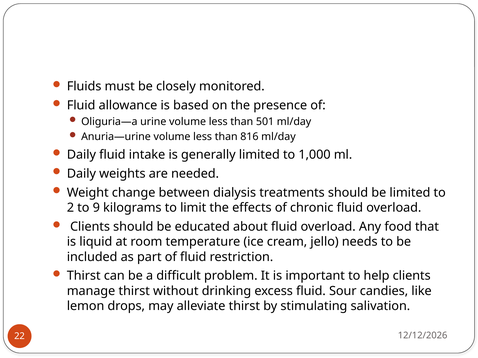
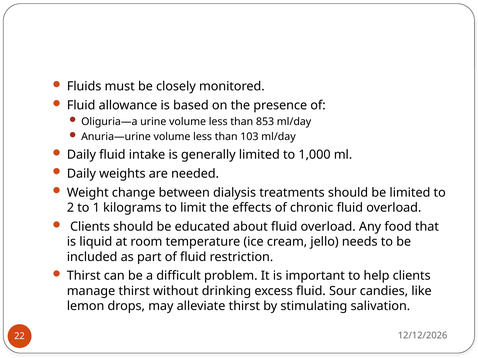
501: 501 -> 853
816: 816 -> 103
9: 9 -> 1
